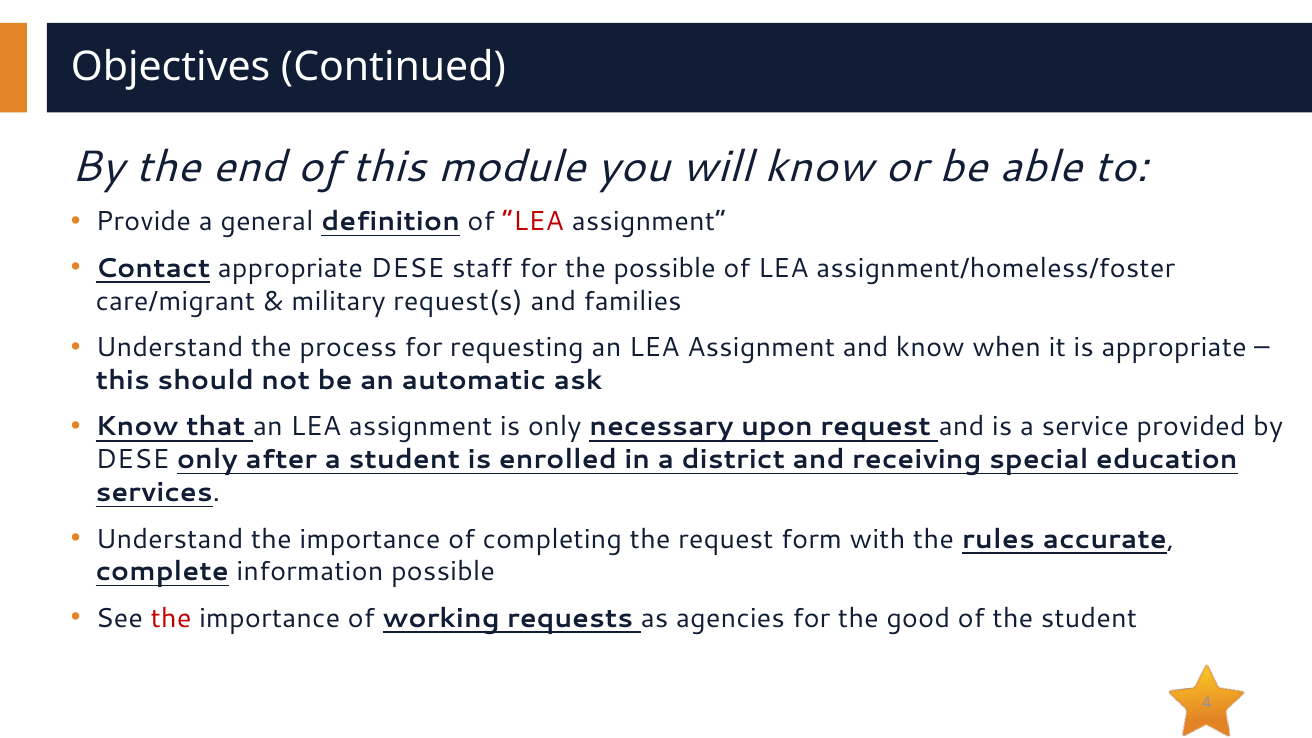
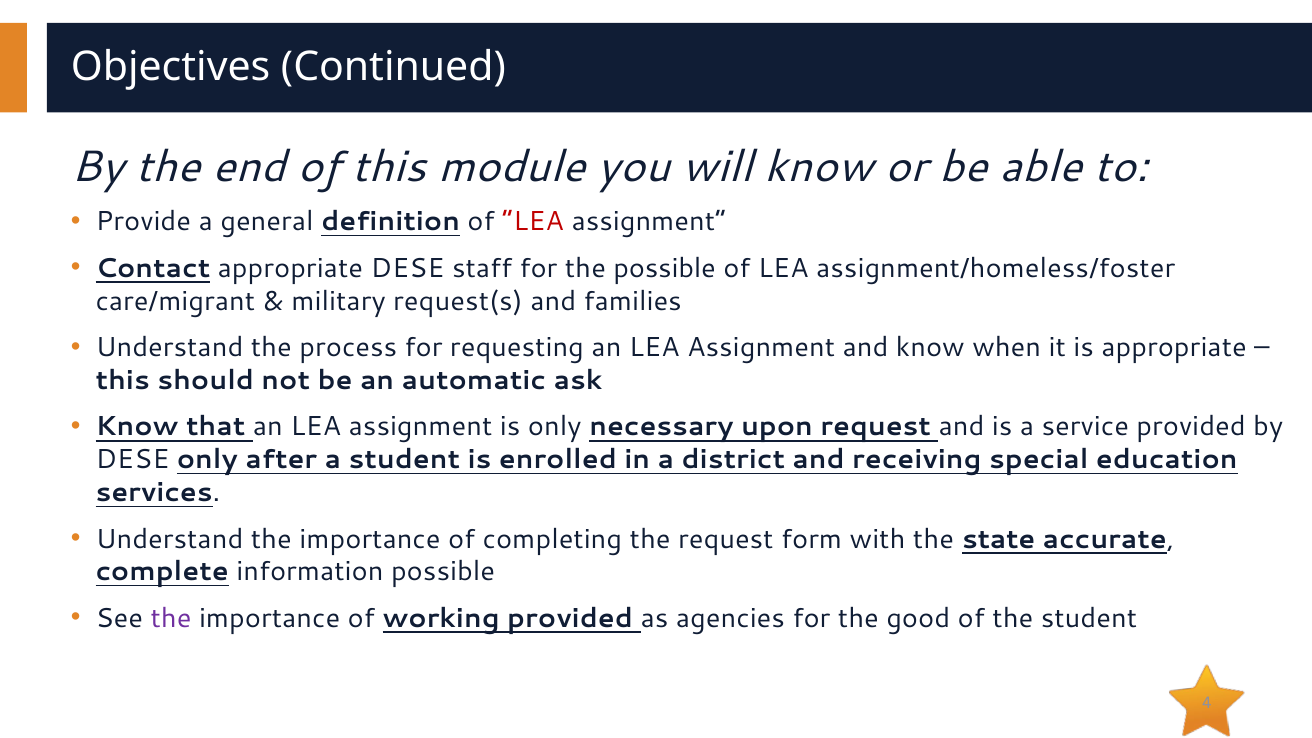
rules: rules -> state
the at (171, 618) colour: red -> purple
working requests: requests -> provided
